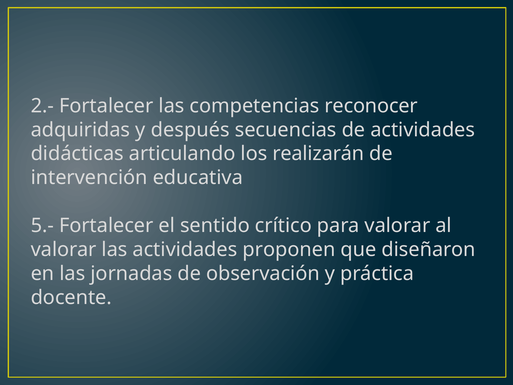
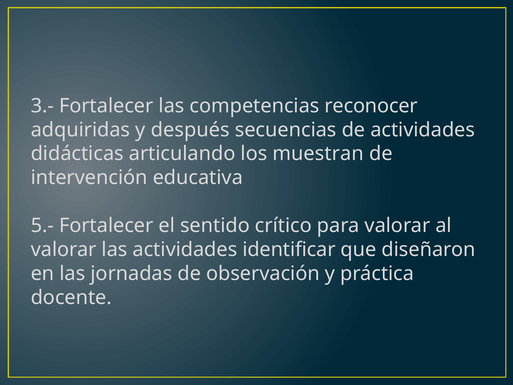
2.-: 2.- -> 3.-
realizarán: realizarán -> muestran
proponen: proponen -> identificar
